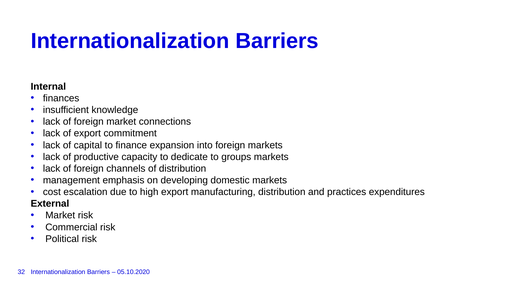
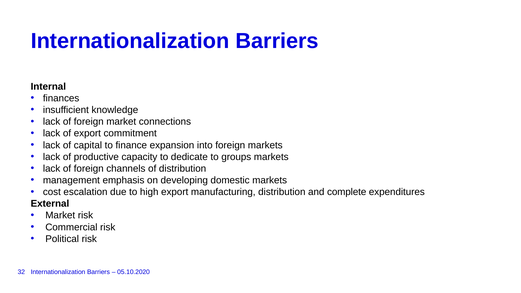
practices: practices -> complete
